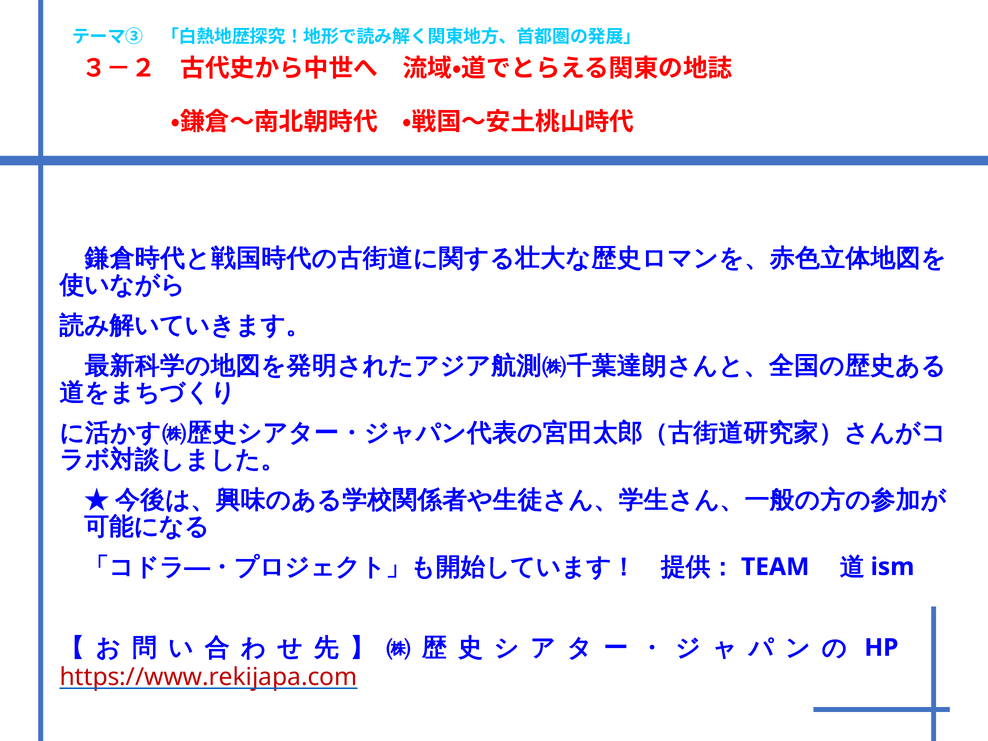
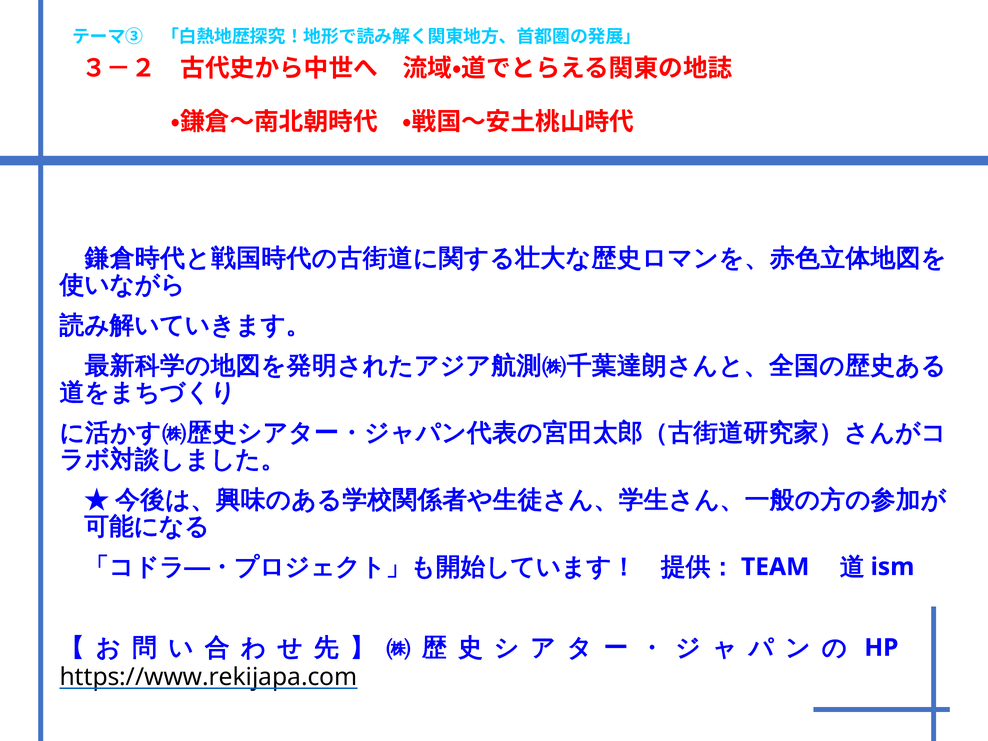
https://www.rekijapa.com colour: red -> black
